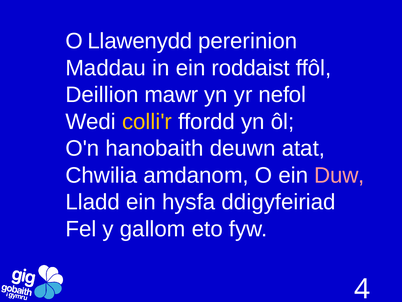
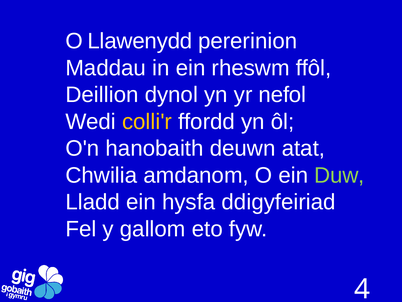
roddaist: roddaist -> rheswm
mawr: mawr -> dynol
Duw colour: pink -> light green
